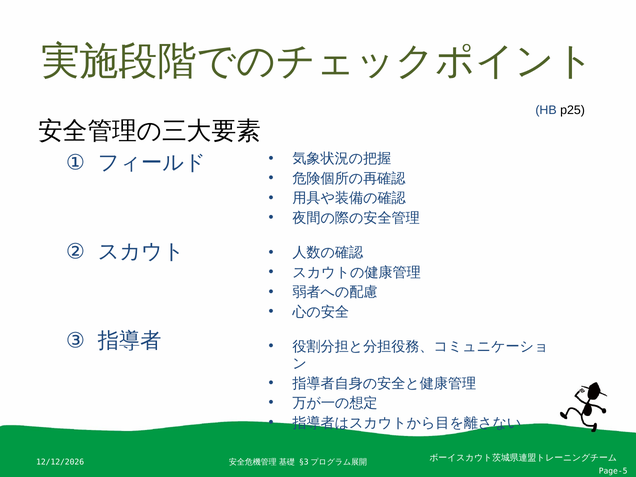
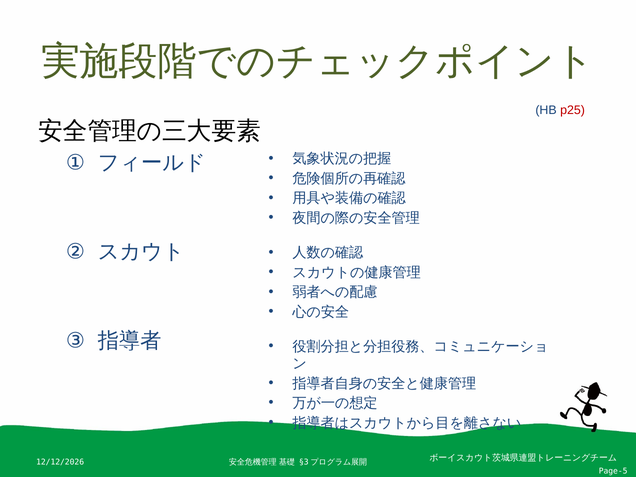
p25 colour: black -> red
